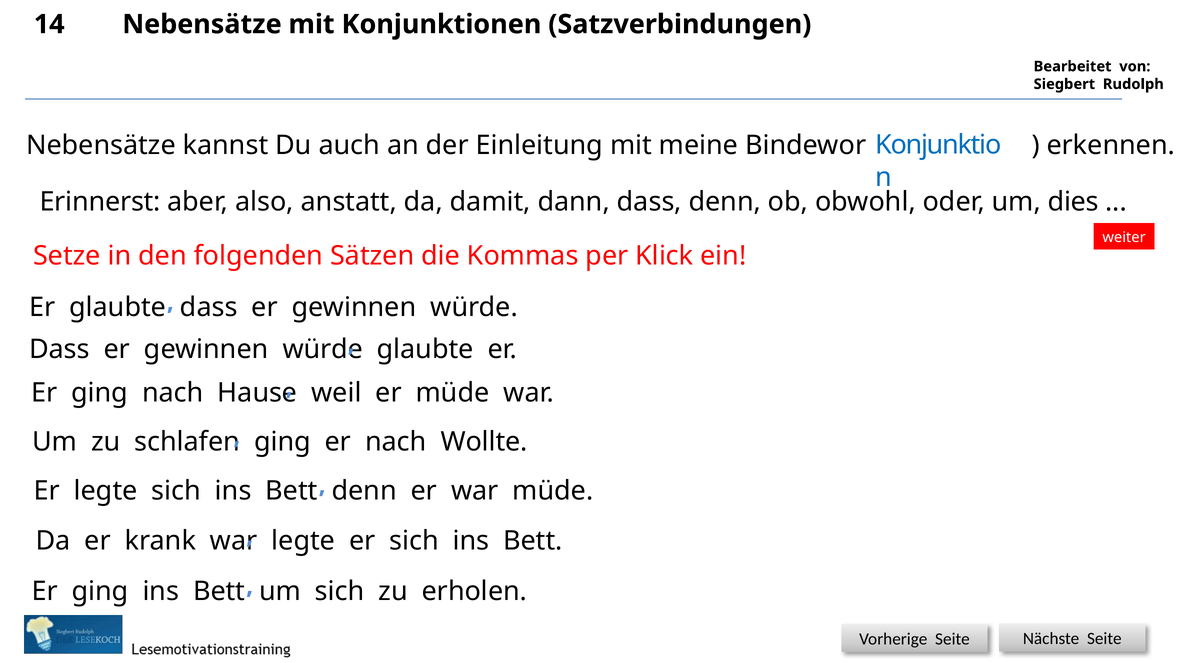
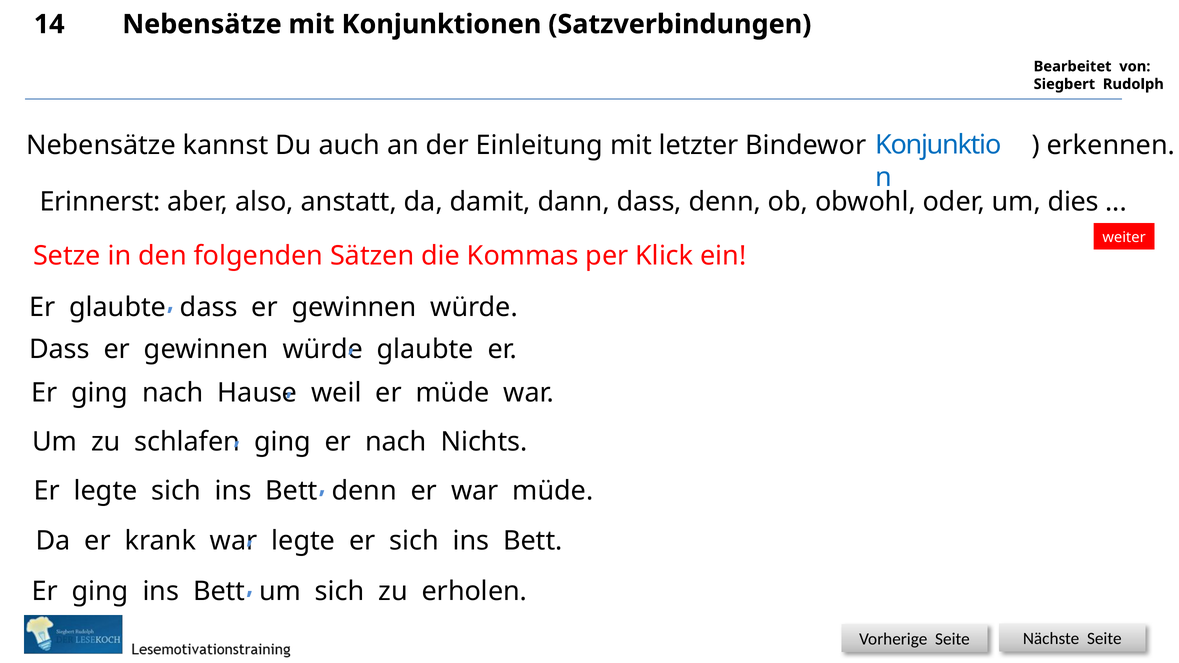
meine: meine -> letzter
Wollte: Wollte -> Nichts
